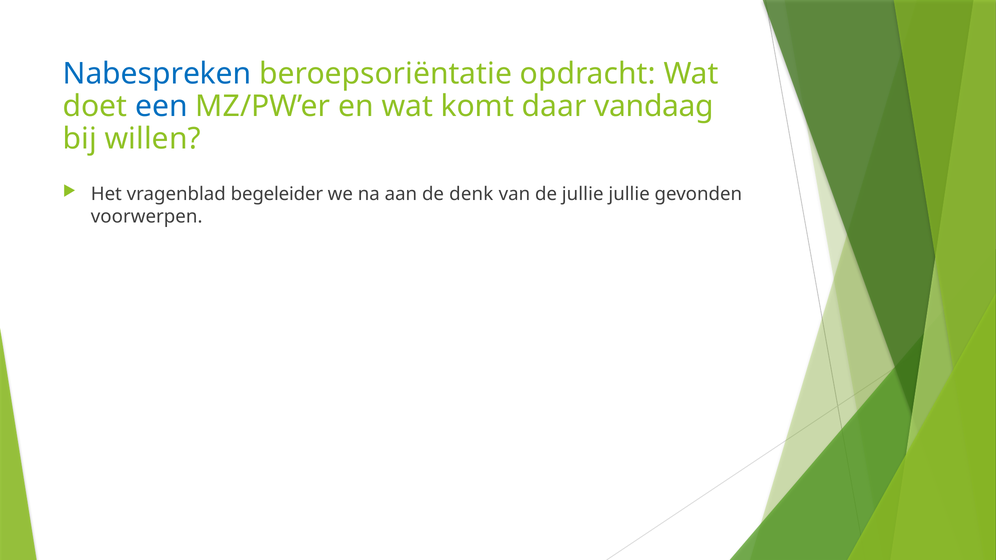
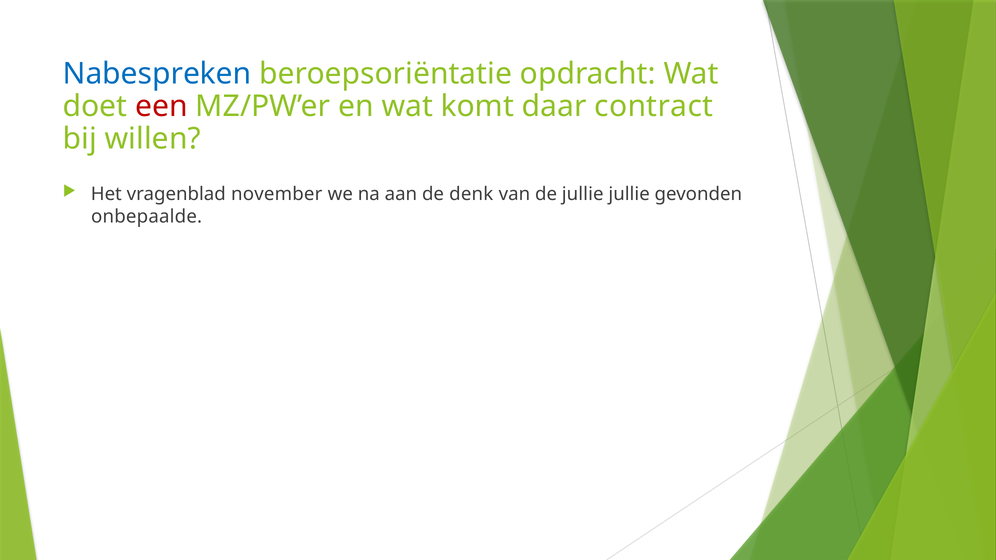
een colour: blue -> red
vandaag: vandaag -> contract
begeleider: begeleider -> november
voorwerpen: voorwerpen -> onbepaalde
